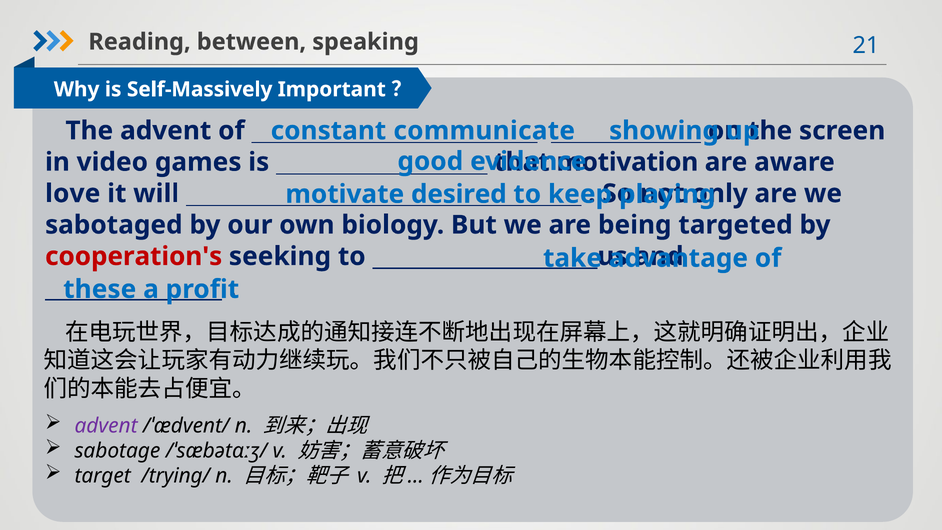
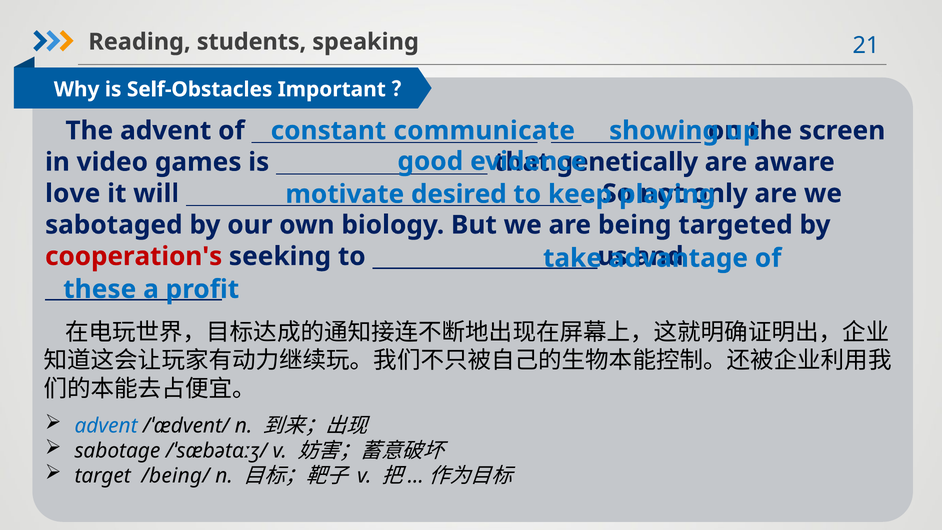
between: between -> students
Self-Massively: Self-Massively -> Self-Obstacles
motivation: motivation -> genetically
advent at (106, 426) colour: purple -> blue
/trying/: /trying/ -> /being/
